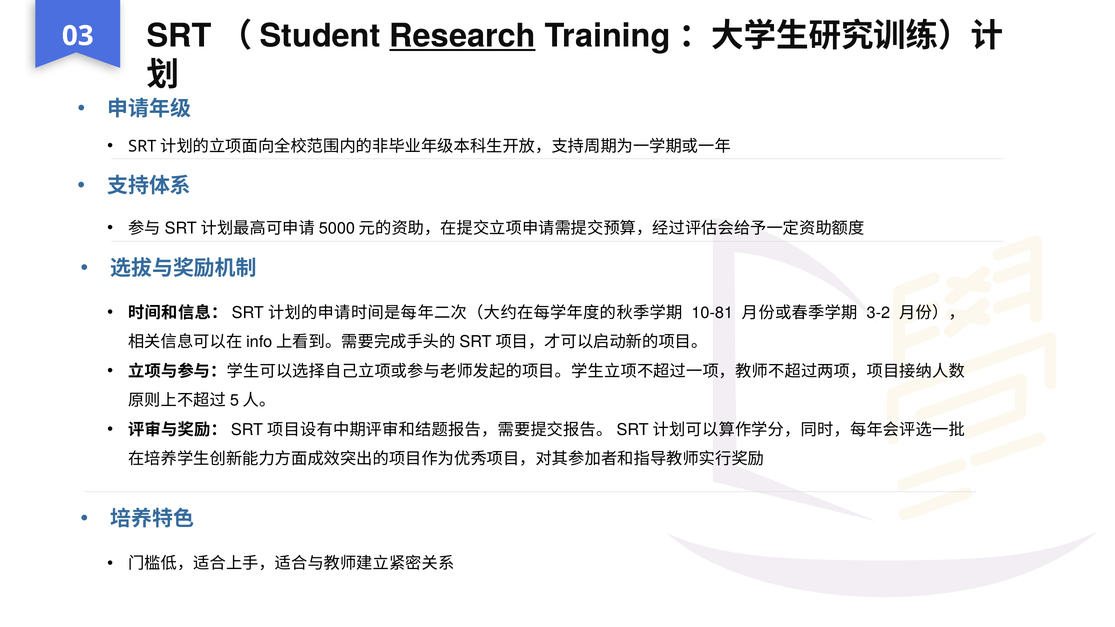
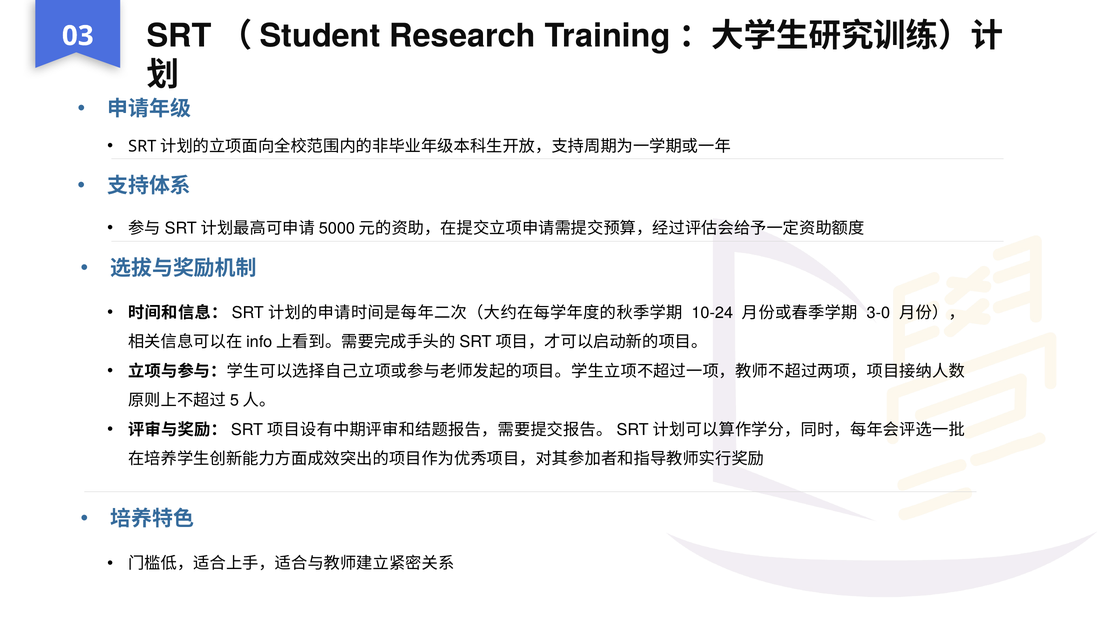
Research underline: present -> none
10-81: 10-81 -> 10-24
3-2: 3-2 -> 3-0
